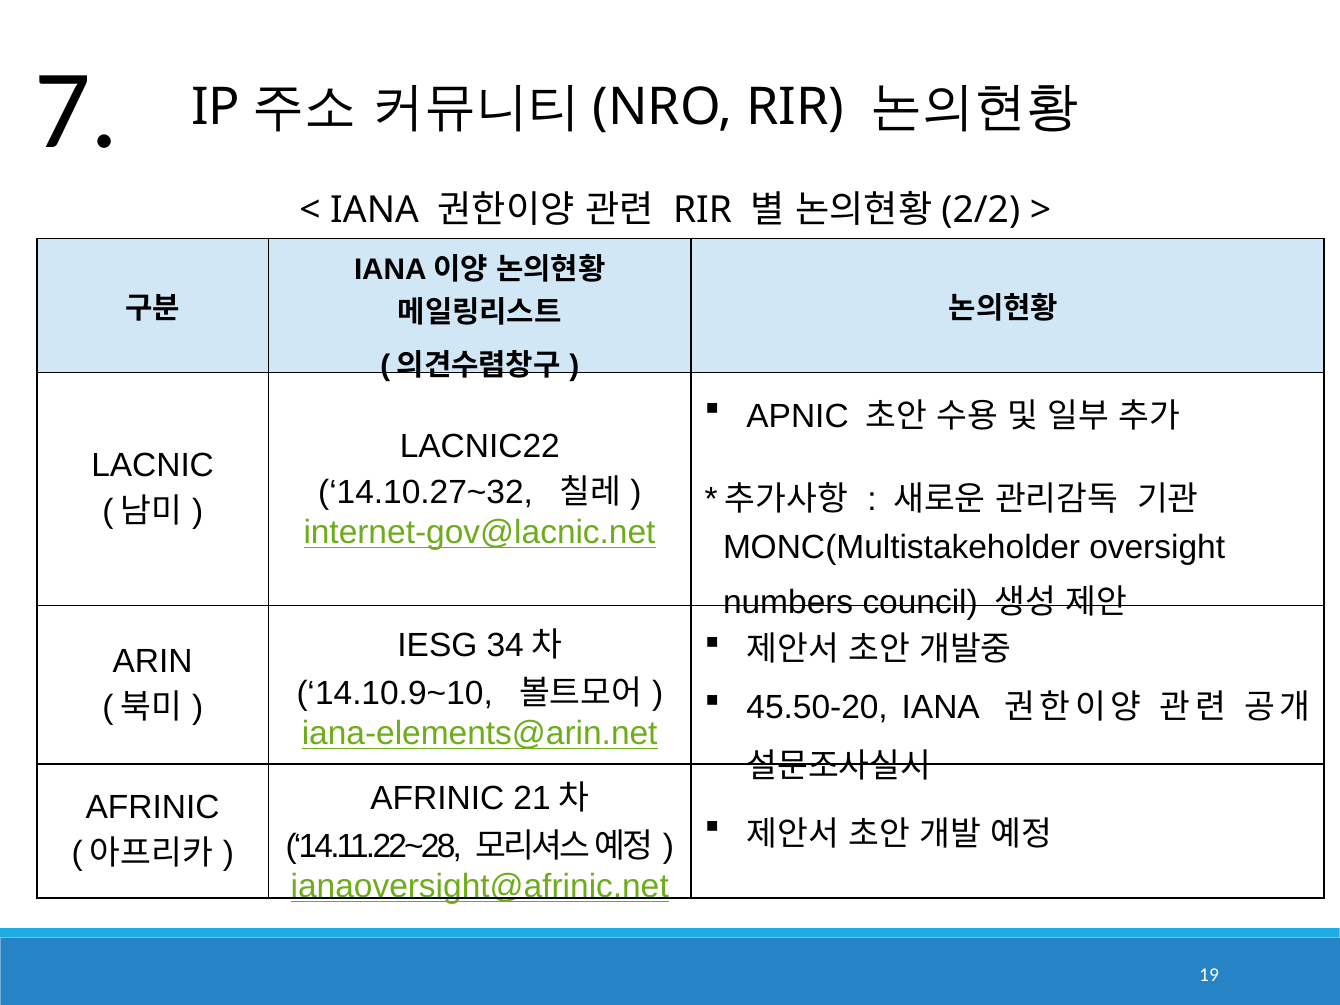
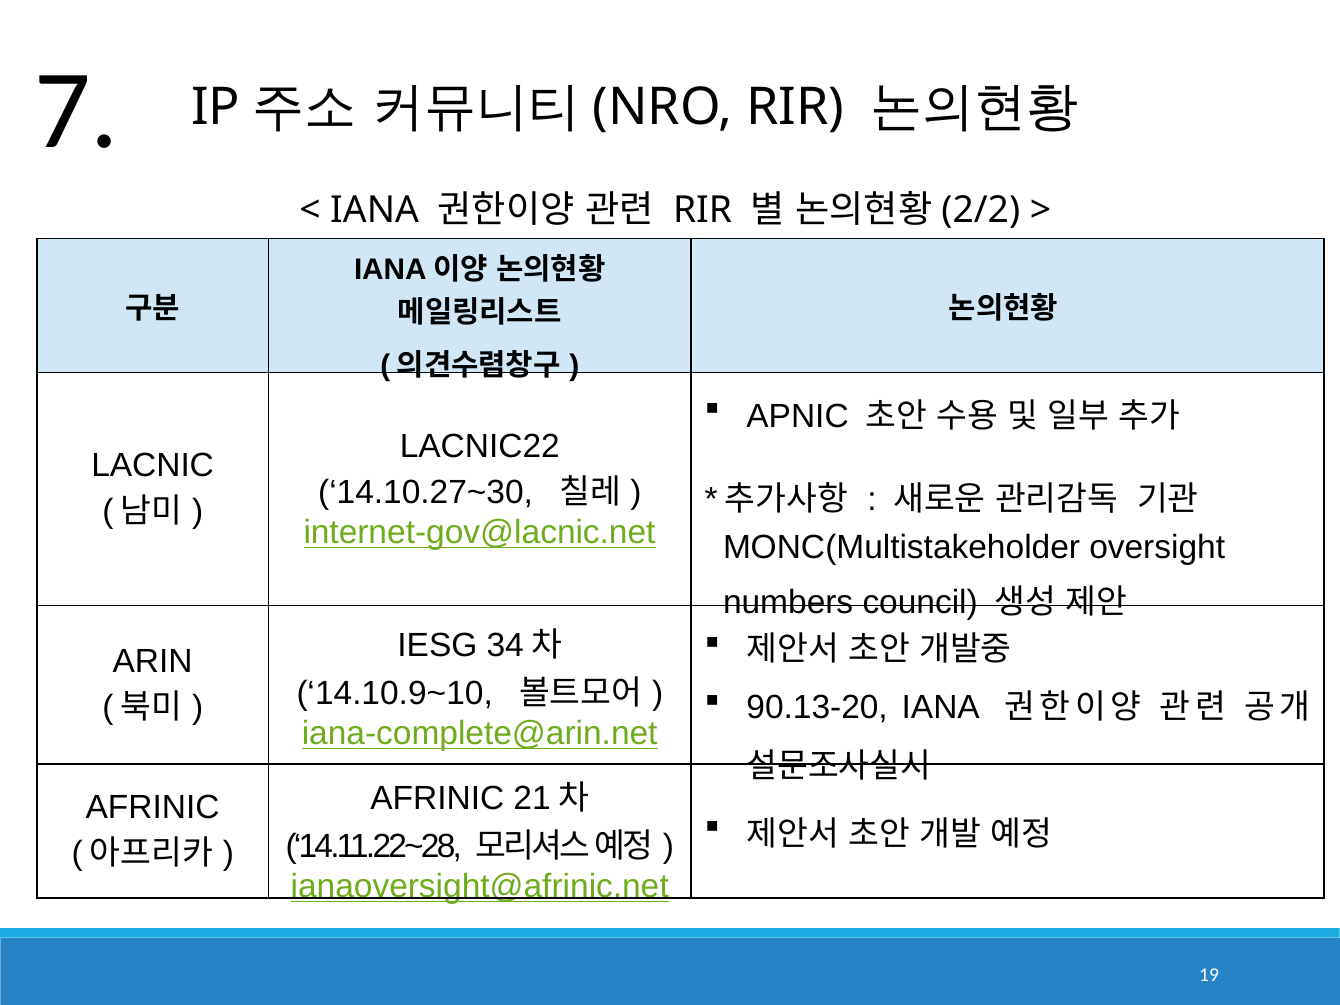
14.10.27~32: 14.10.27~32 -> 14.10.27~30
45.50-20: 45.50-20 -> 90.13-20
iana-elements@arin.net: iana-elements@arin.net -> iana-complete@arin.net
